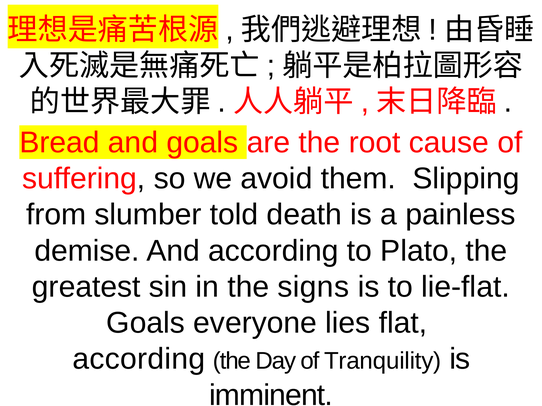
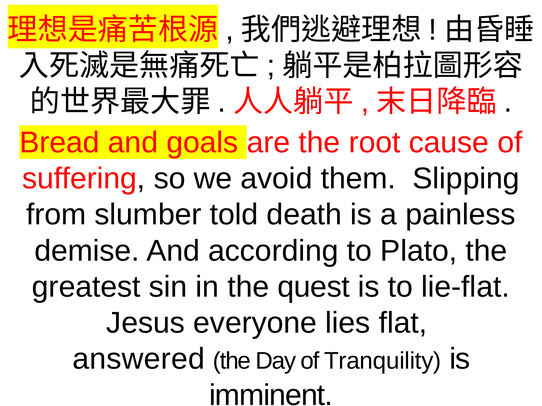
signs: signs -> quest
Goals at (146, 323): Goals -> Jesus
according at (139, 359): according -> answered
